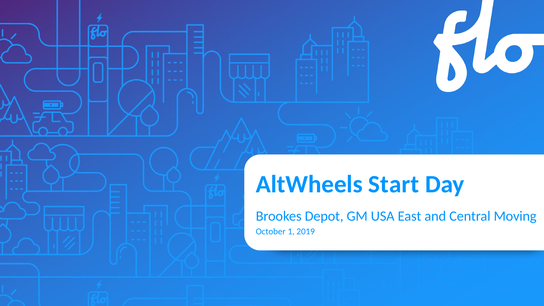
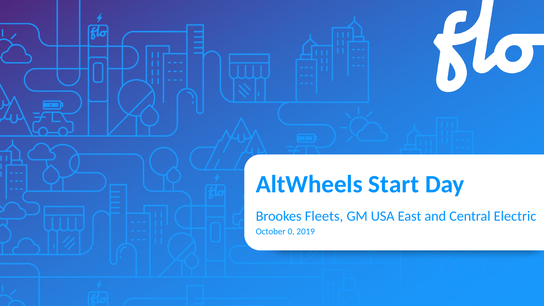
Depot: Depot -> Fleets
Moving: Moving -> Electric
1: 1 -> 0
